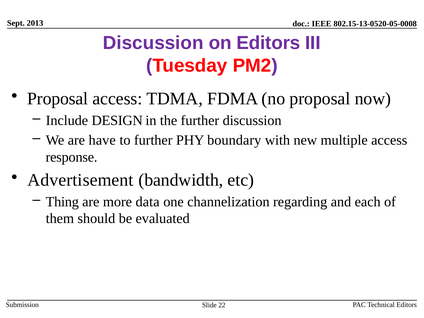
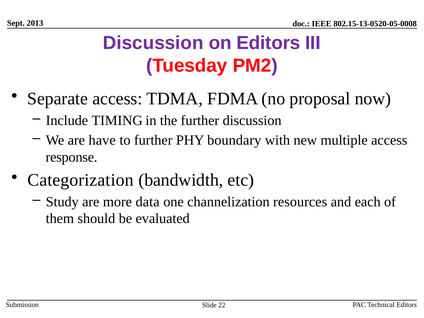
Proposal at (58, 99): Proposal -> Separate
DESIGN: DESIGN -> TIMING
Advertisement: Advertisement -> Categorization
Thing: Thing -> Study
regarding: regarding -> resources
